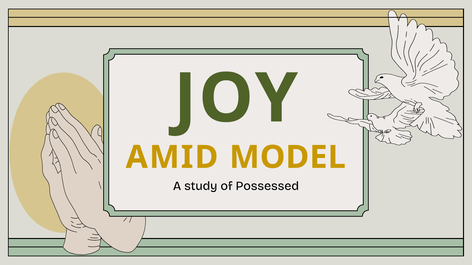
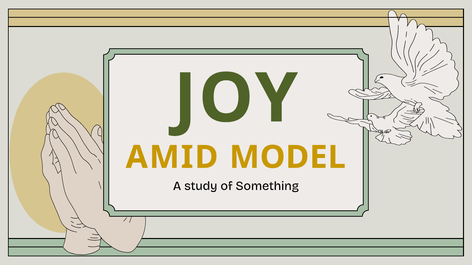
Possessed: Possessed -> Something
